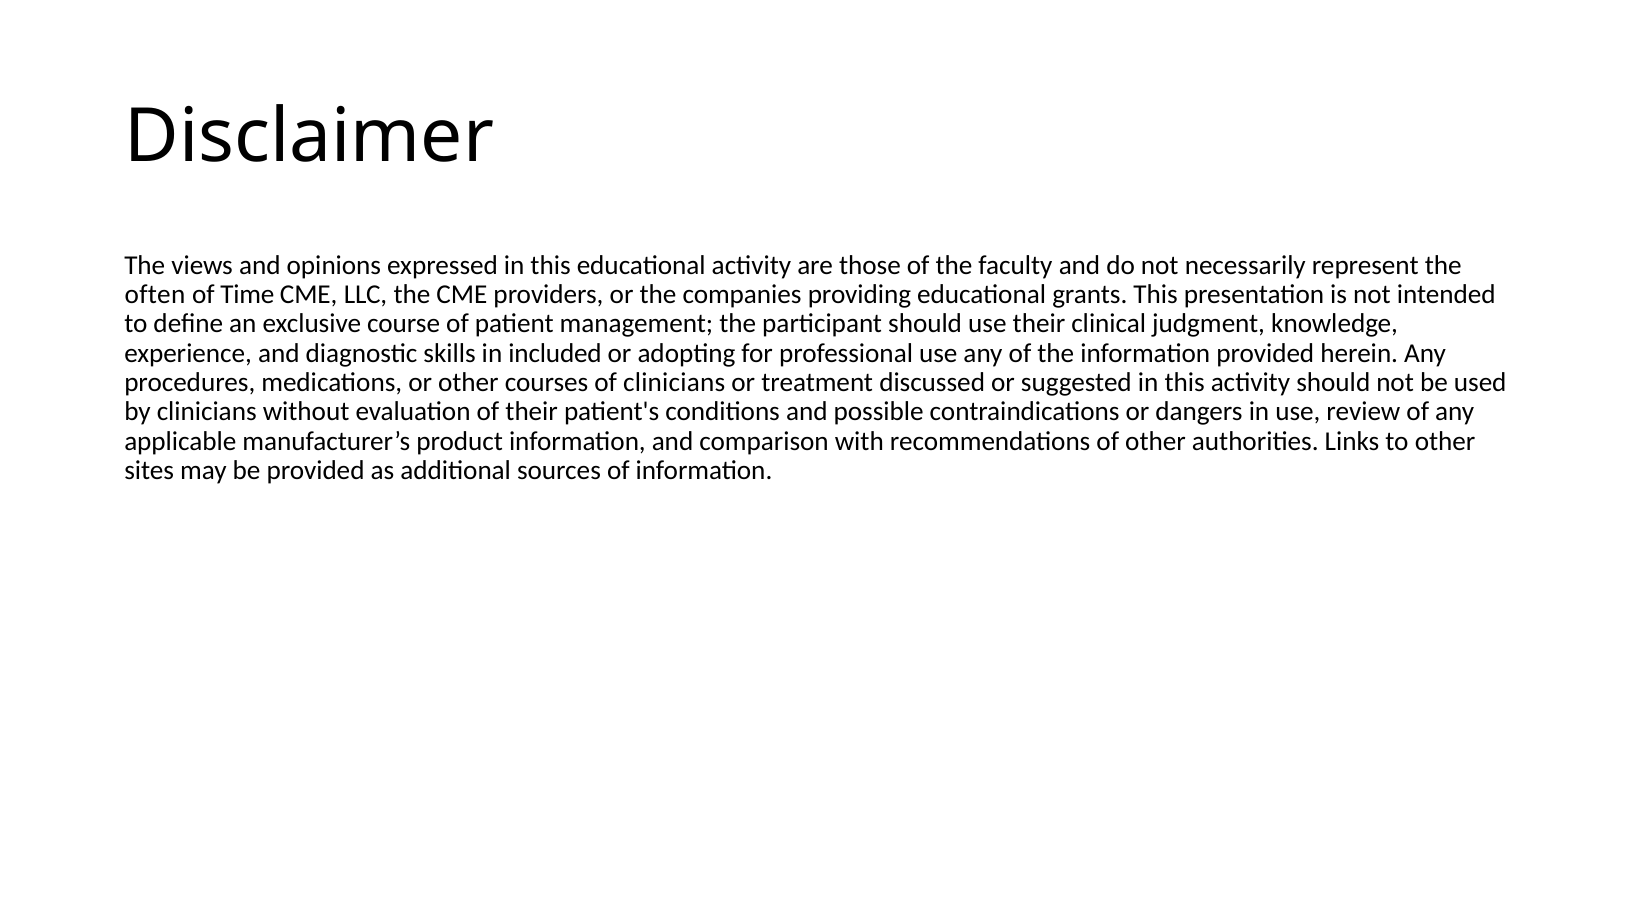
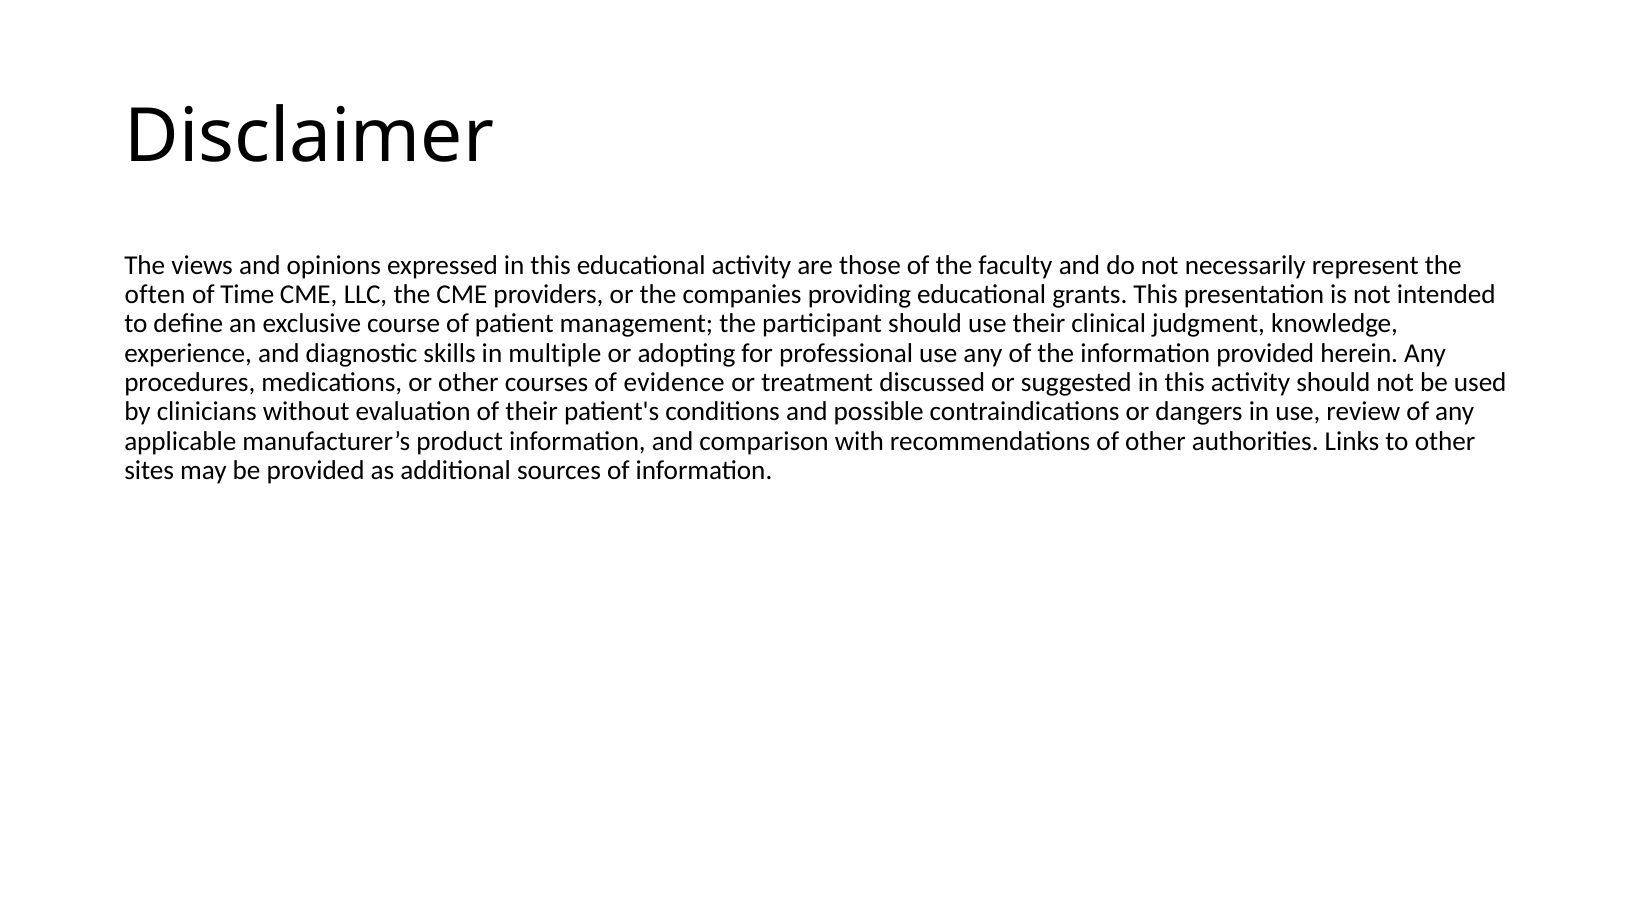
included: included -> multiple
of clinicians: clinicians -> evidence
